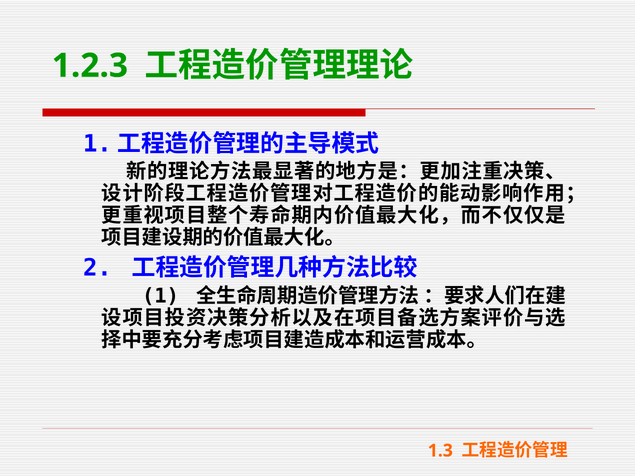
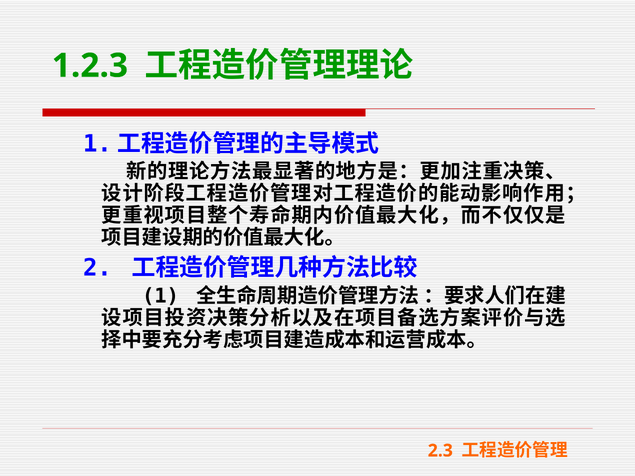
1.3: 1.3 -> 2.3
